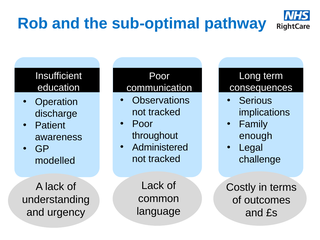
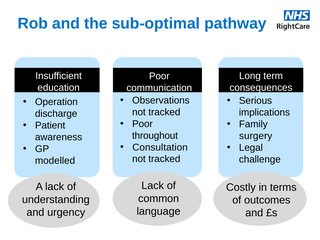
enough: enough -> surgery
Administered: Administered -> Consultation
